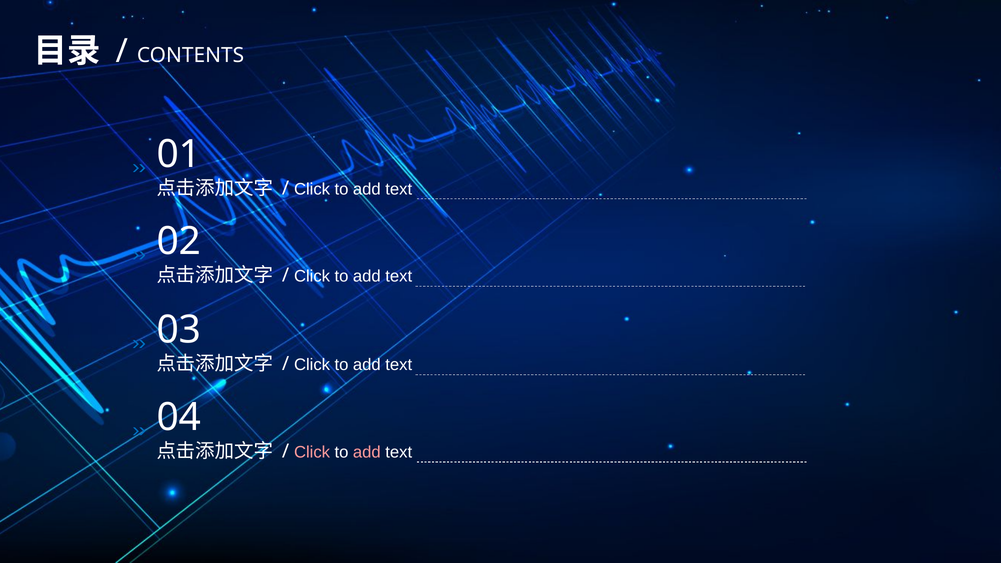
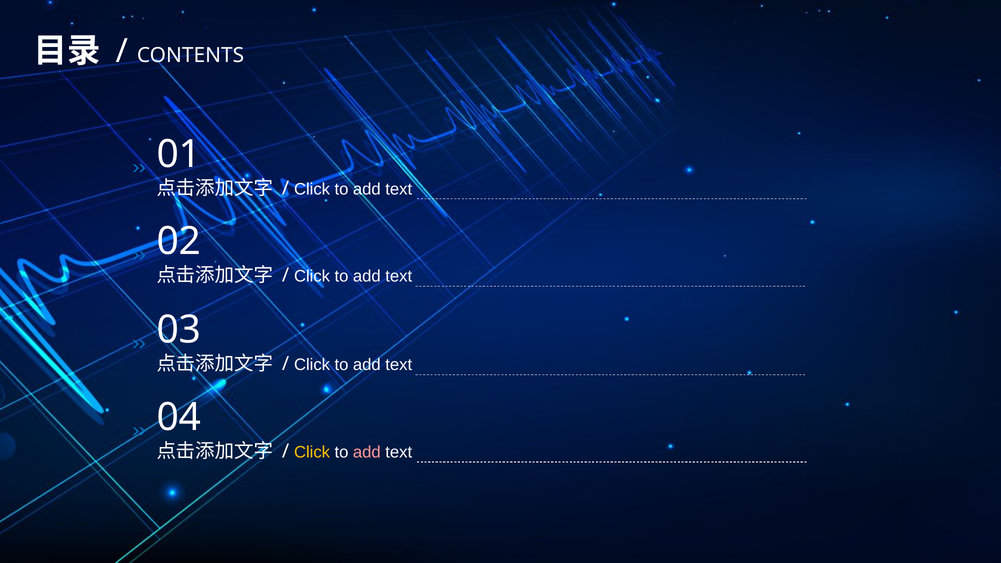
Click at (312, 452) colour: pink -> yellow
